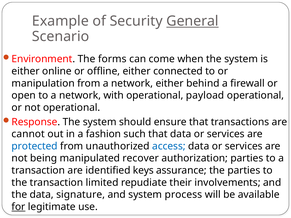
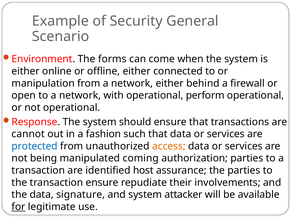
General underline: present -> none
payload: payload -> perform
access colour: blue -> orange
recover: recover -> coming
keys: keys -> host
transaction limited: limited -> ensure
process: process -> attacker
